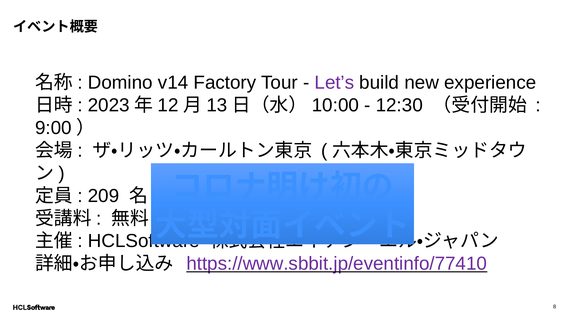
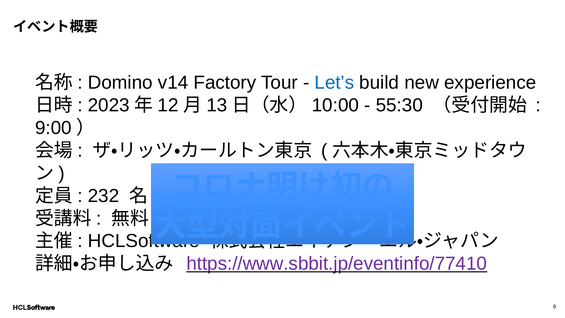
Let’s colour: purple -> blue
12:30: 12:30 -> 55:30
209: 209 -> 232
